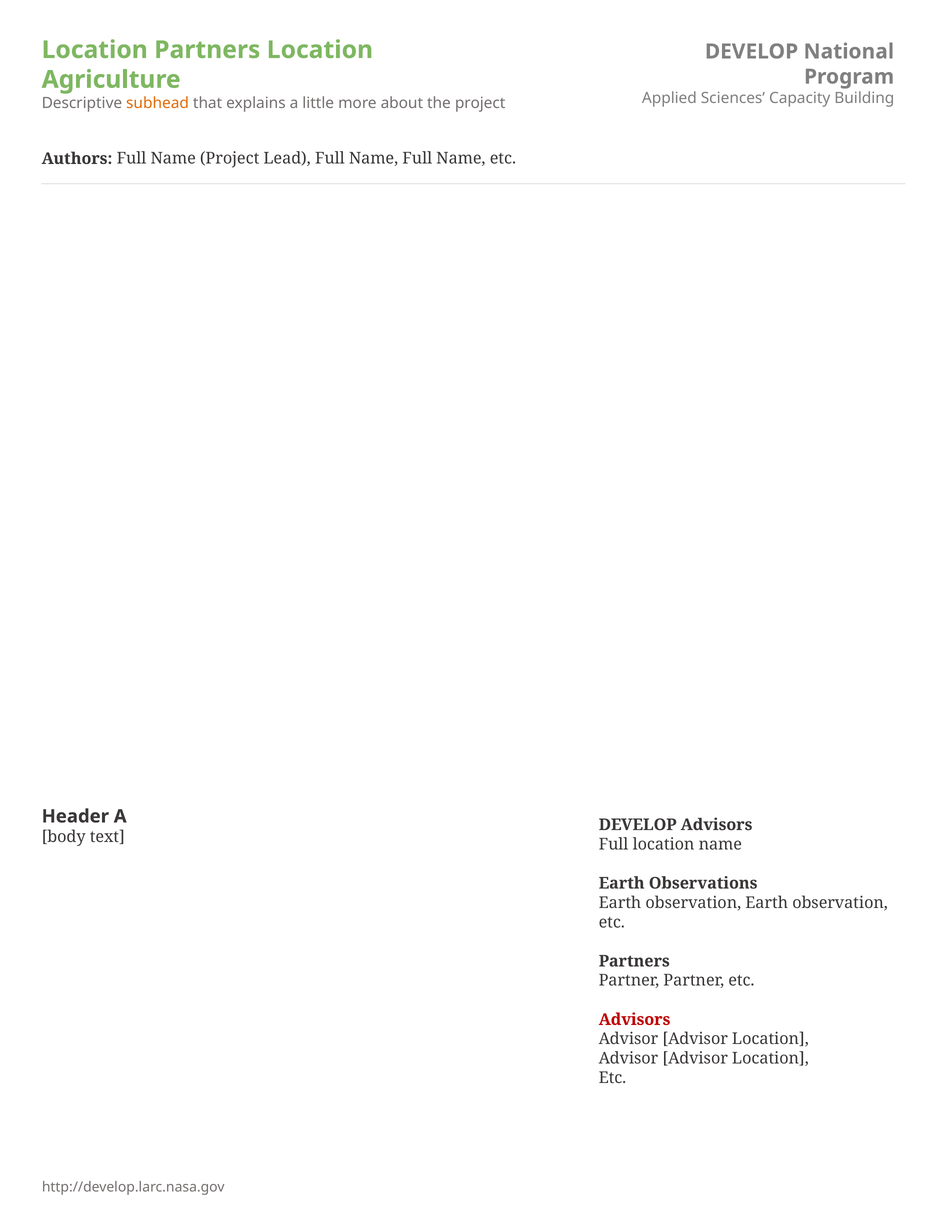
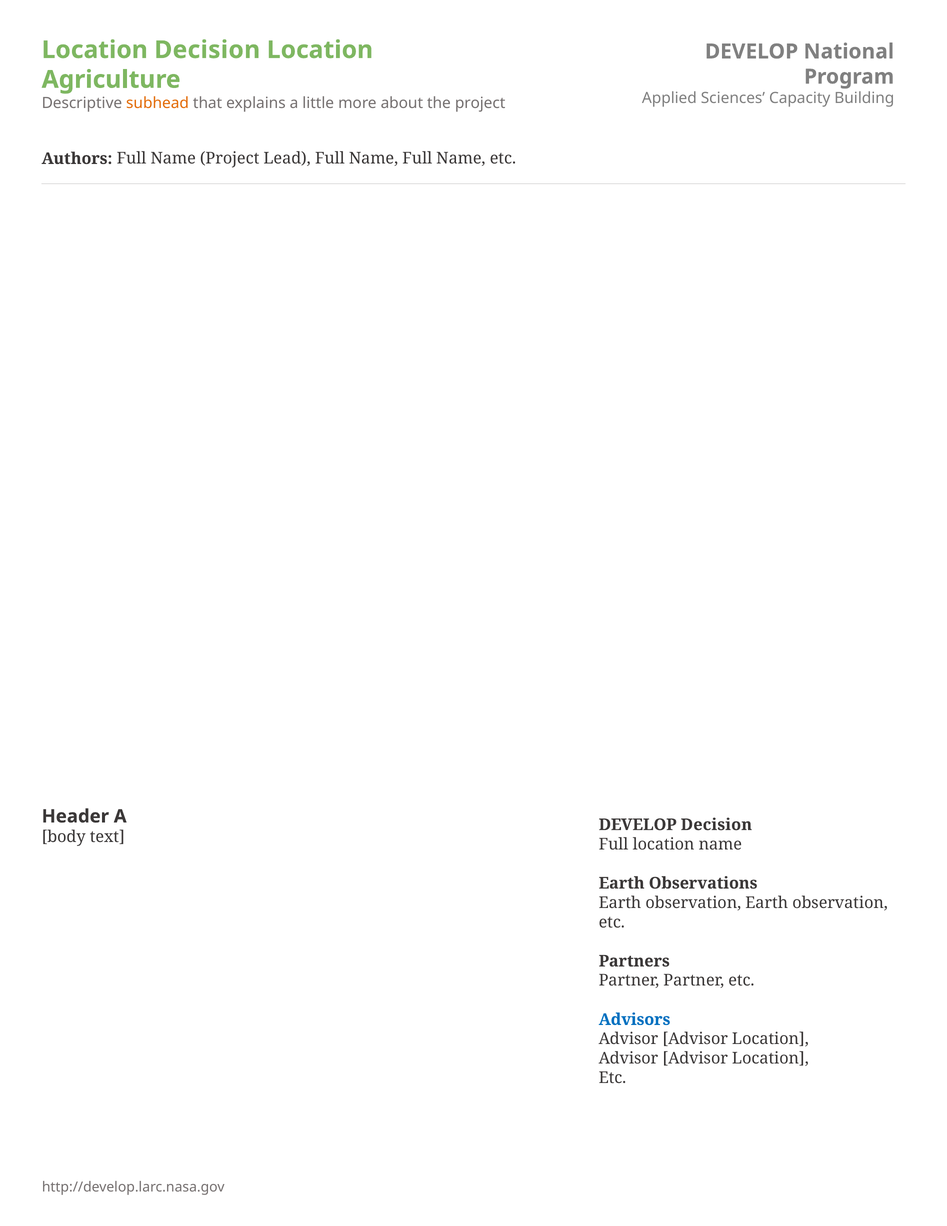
Location Partners: Partners -> Decision
DEVELOP Advisors: Advisors -> Decision
Advisors at (635, 1019) colour: red -> blue
